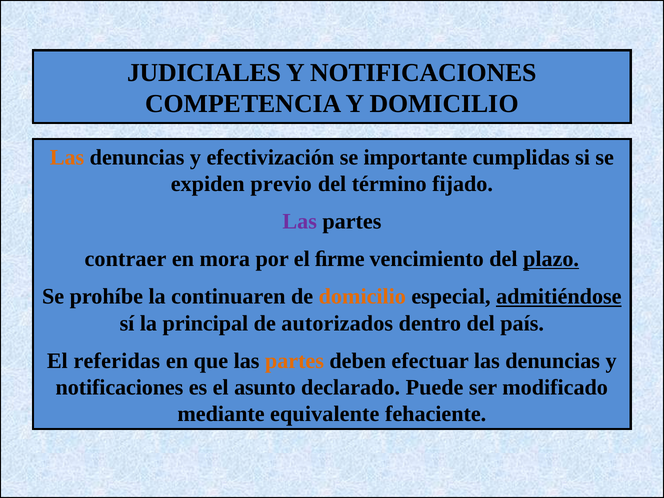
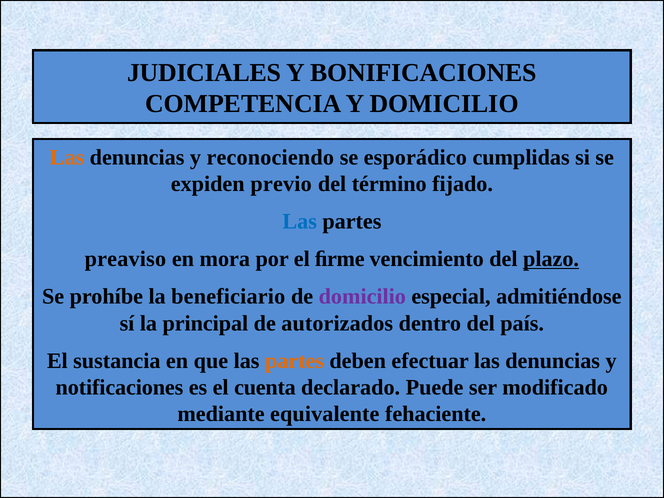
NOTIFICACIONES at (423, 73): NOTIFICACIONES -> BONIFICACIONES
efectivización: efectivización -> reconociendo
importante: importante -> esporádico
Las at (300, 221) colour: purple -> blue
contraer: contraer -> preaviso
continuaren: continuaren -> beneficiario
domicilio at (362, 297) colour: orange -> purple
admitiéndose underline: present -> none
referidas: referidas -> sustancia
asunto: asunto -> cuenta
